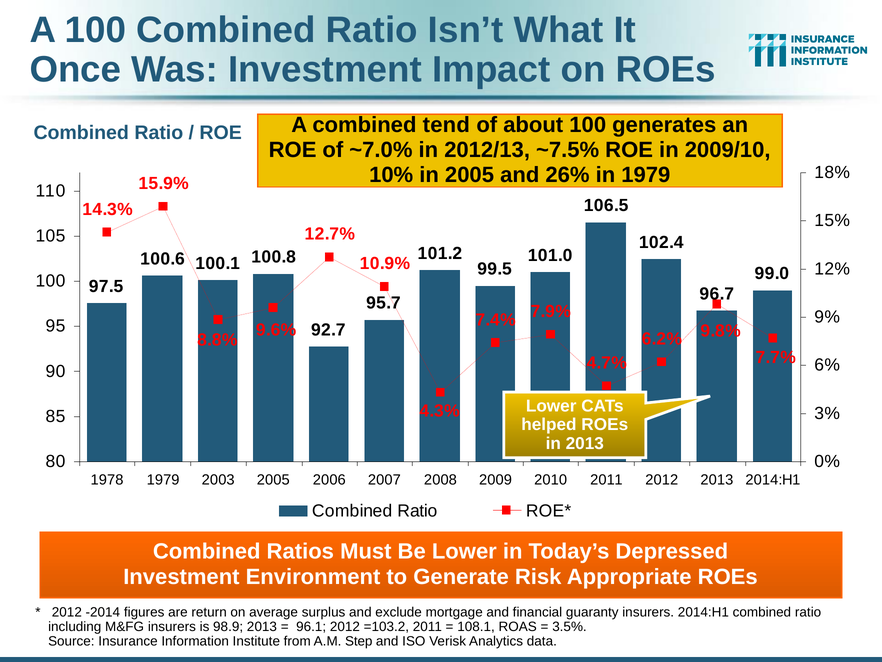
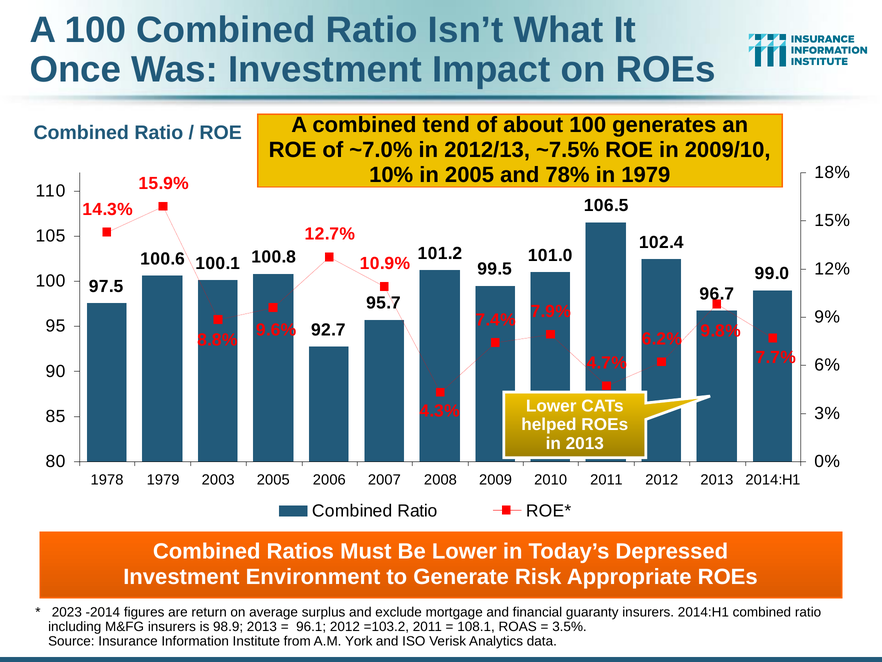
26%: 26% -> 78%
2012 at (67, 612): 2012 -> 2023
Step: Step -> York
